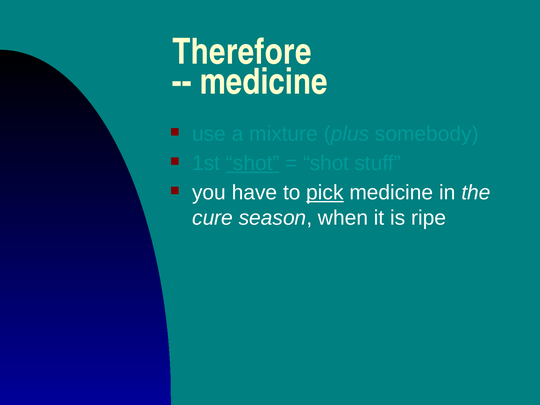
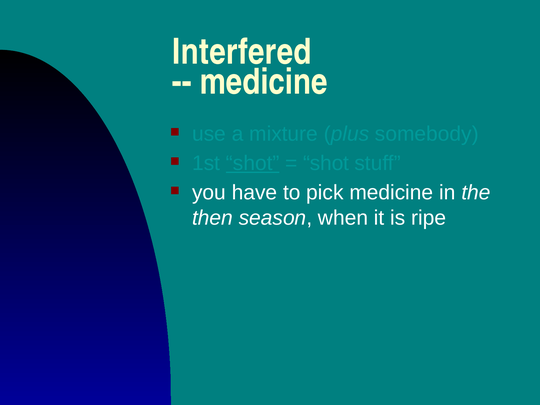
Therefore: Therefore -> Interfered
pick underline: present -> none
cure: cure -> then
